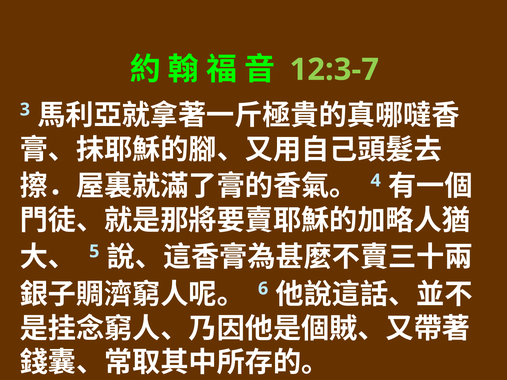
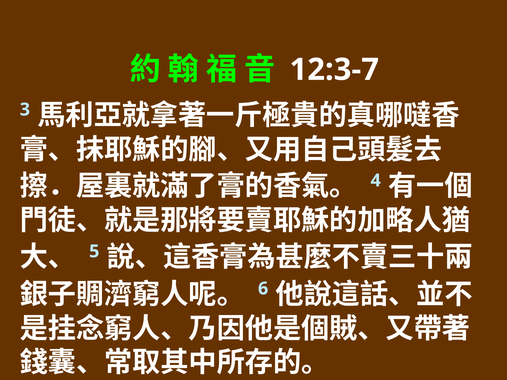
12:3-7 colour: light green -> white
